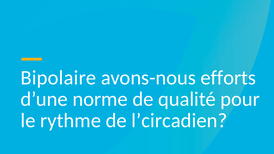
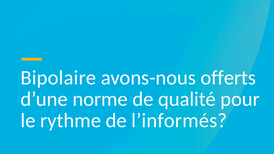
efforts: efforts -> offerts
l’circadien: l’circadien -> l’informés
